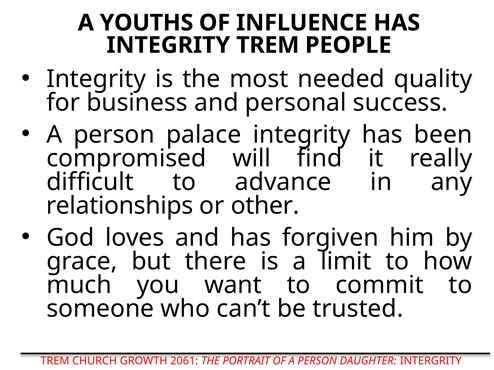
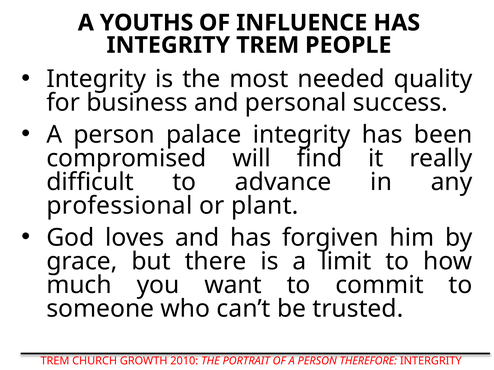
relationships: relationships -> professional
other: other -> plant
2061: 2061 -> 2010
DAUGHTER: DAUGHTER -> THEREFORE
